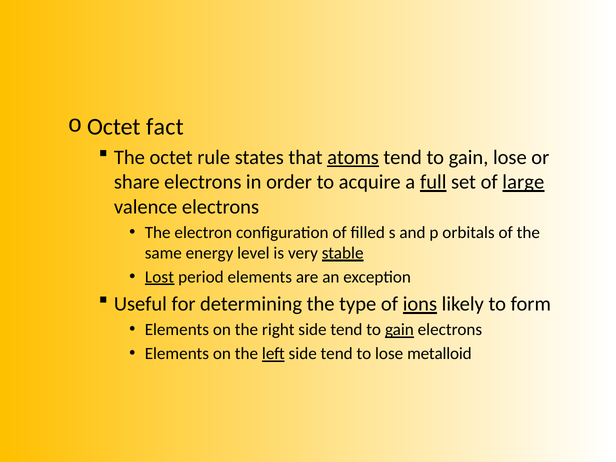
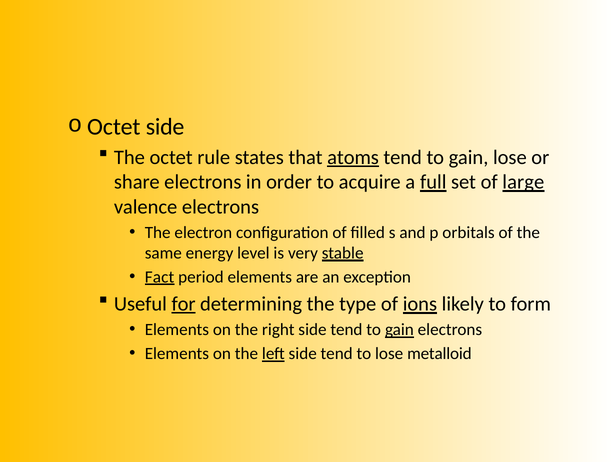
Octet fact: fact -> side
Lost: Lost -> Fact
for underline: none -> present
